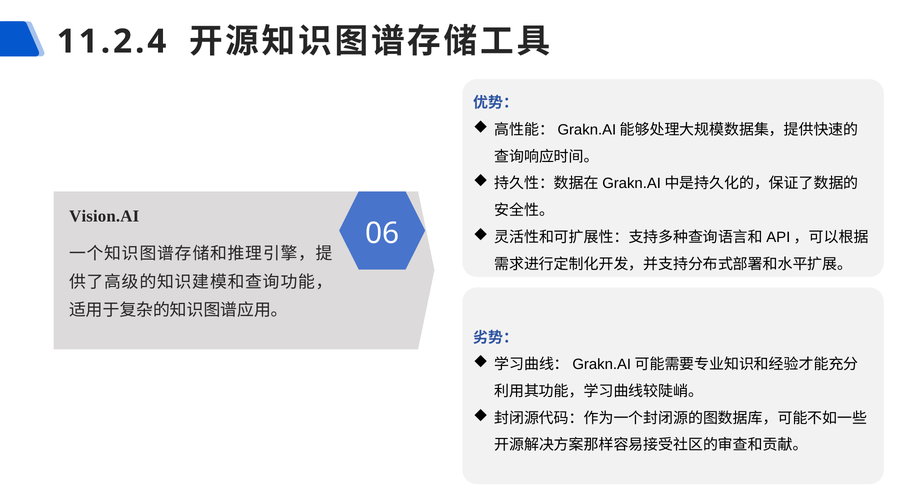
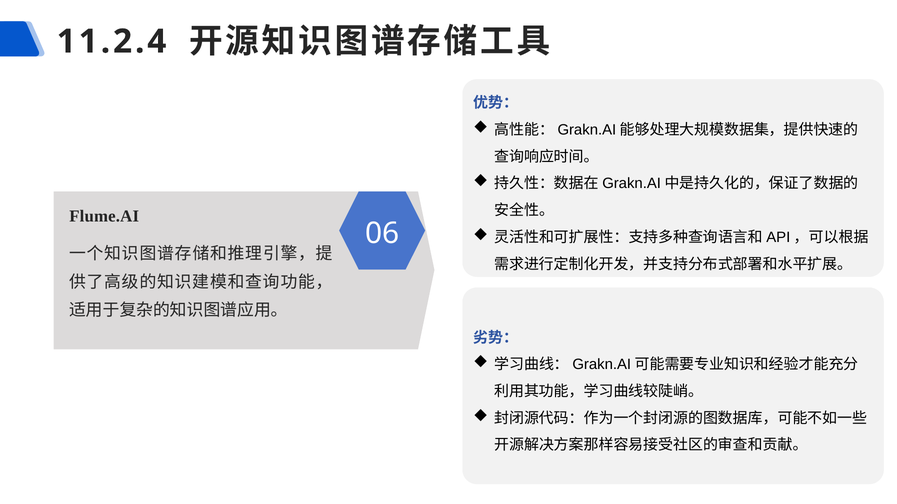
Vision.AI: Vision.AI -> Flume.AI
